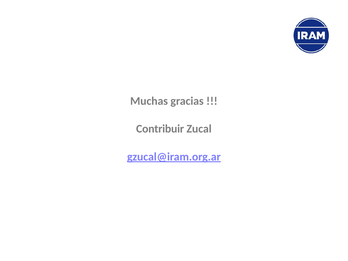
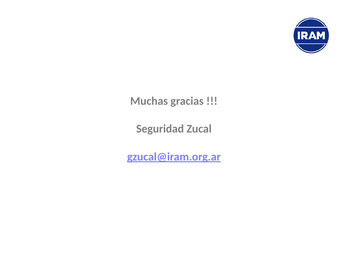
Contribuir: Contribuir -> Seguridad
